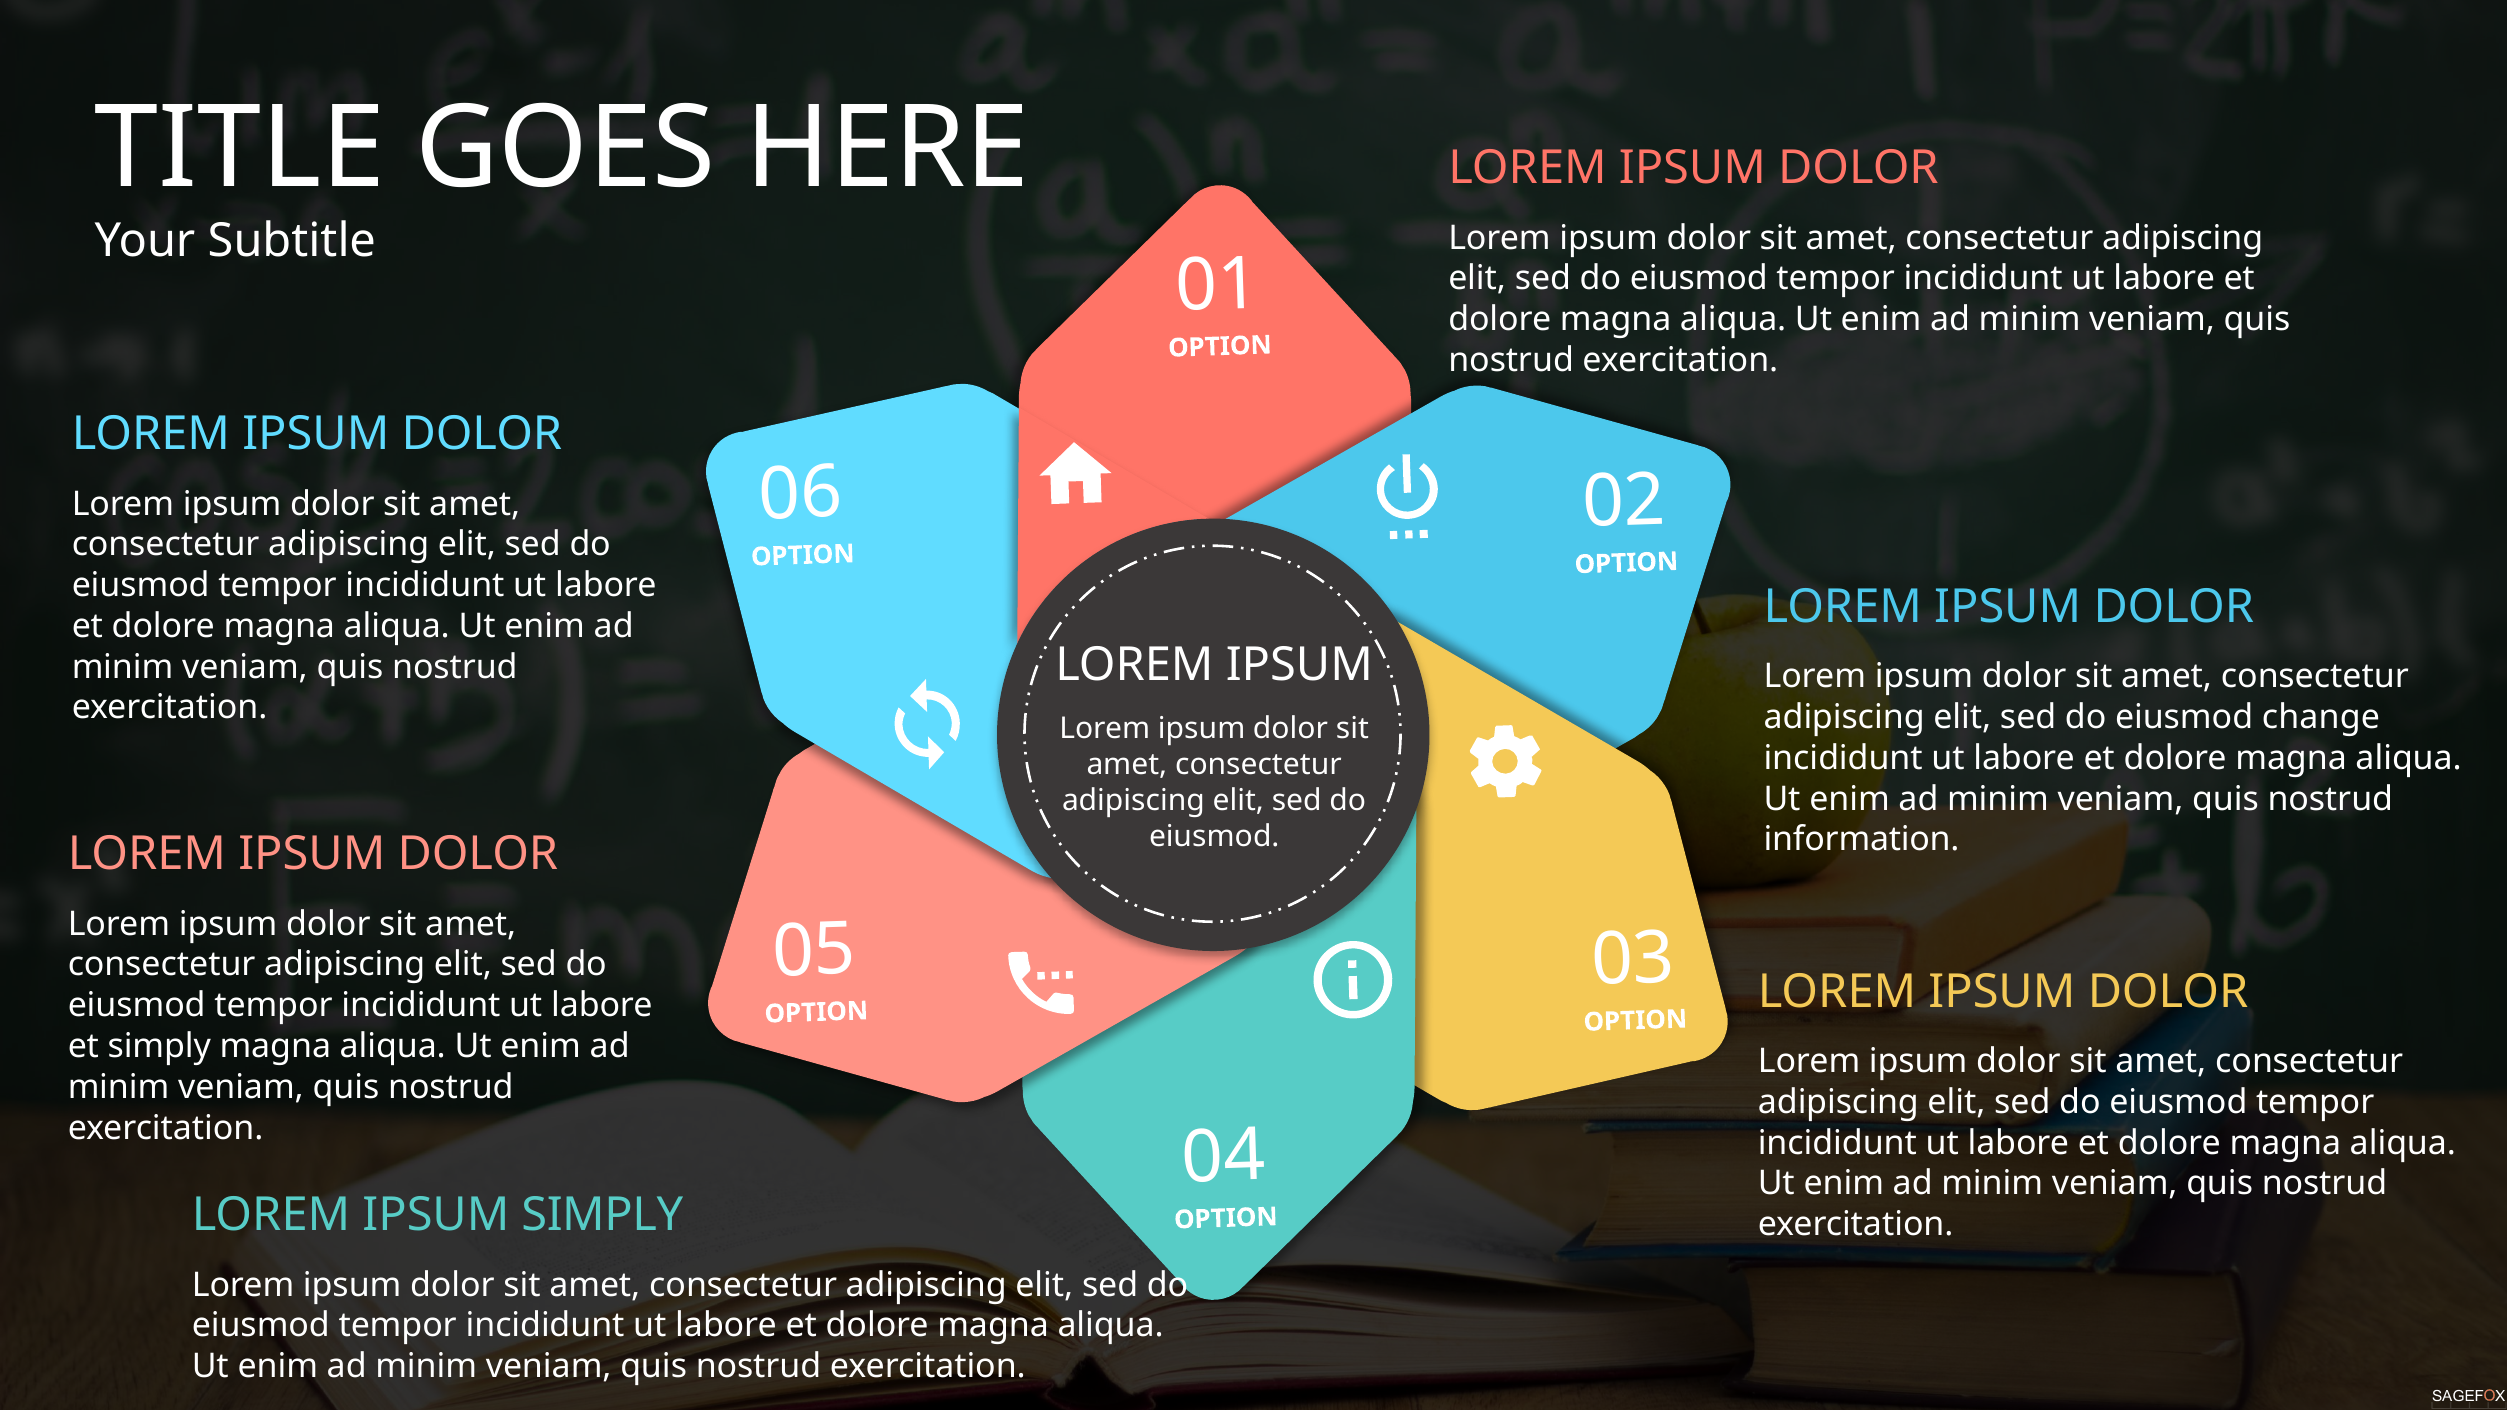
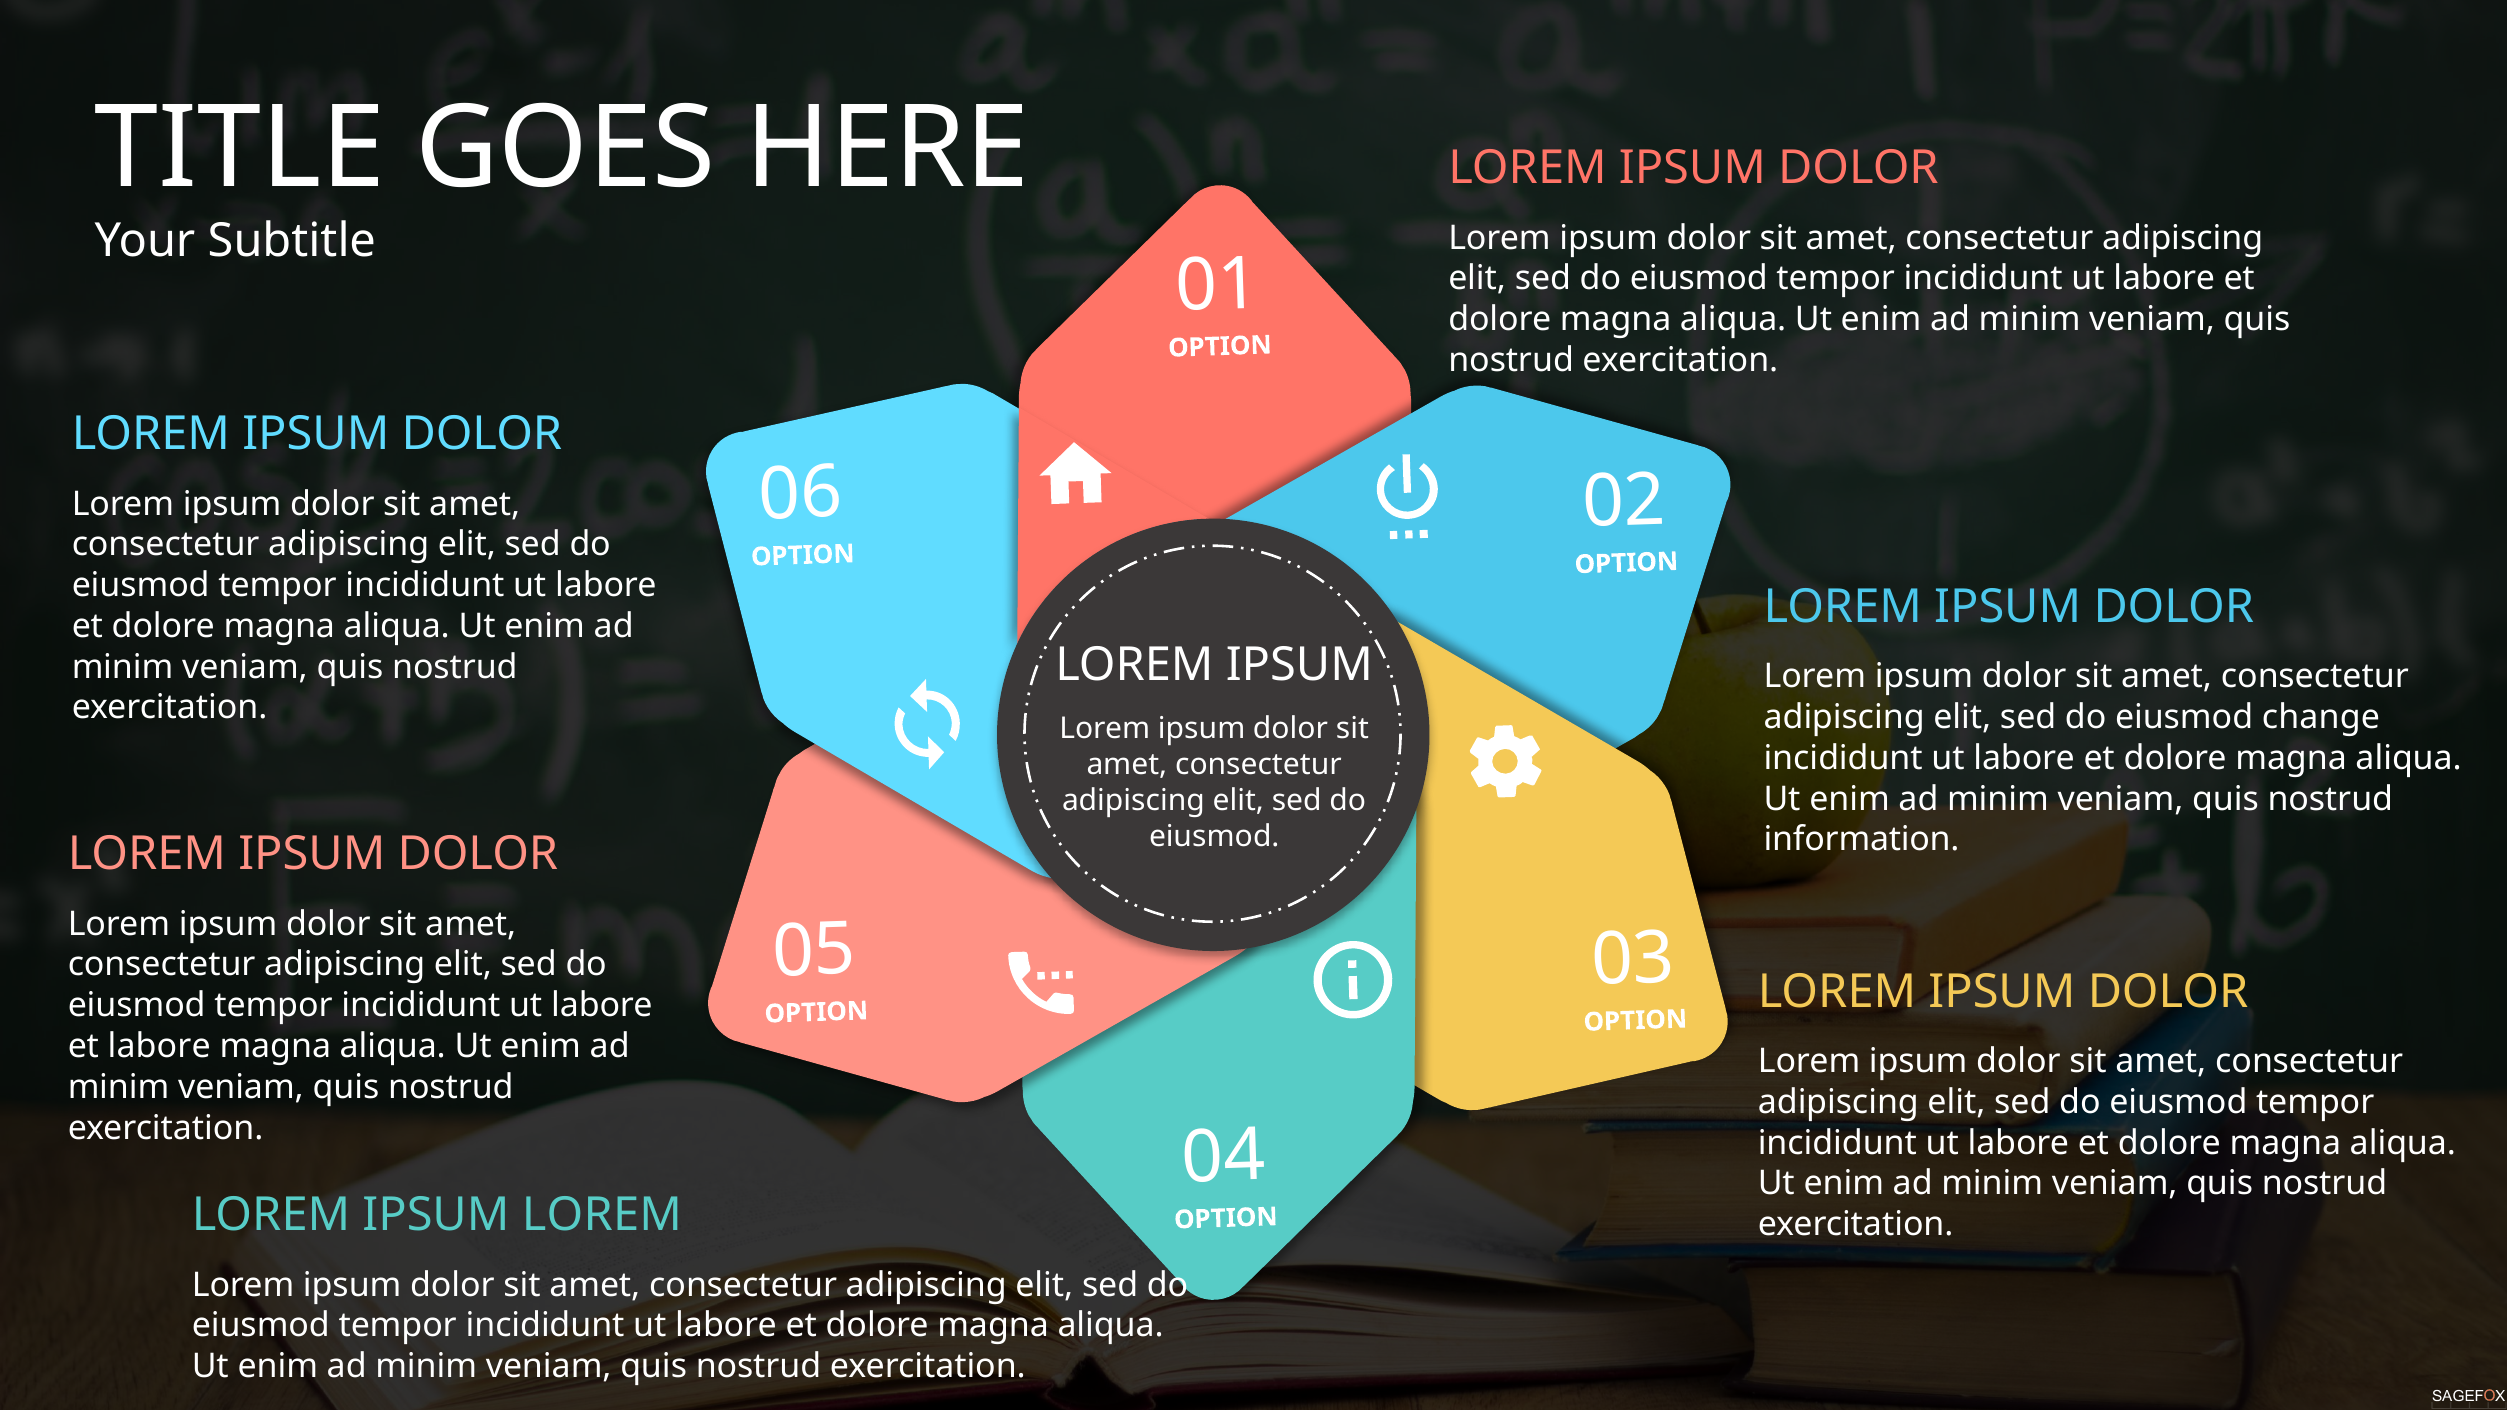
et simply: simply -> labore
SIMPLY at (602, 1216): SIMPLY -> LOREM
